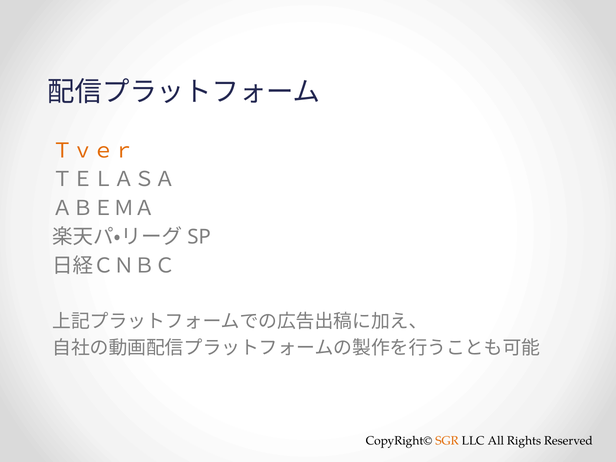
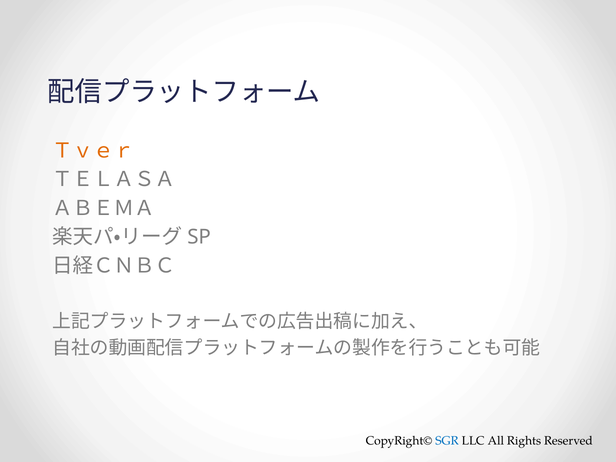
SGR colour: orange -> blue
